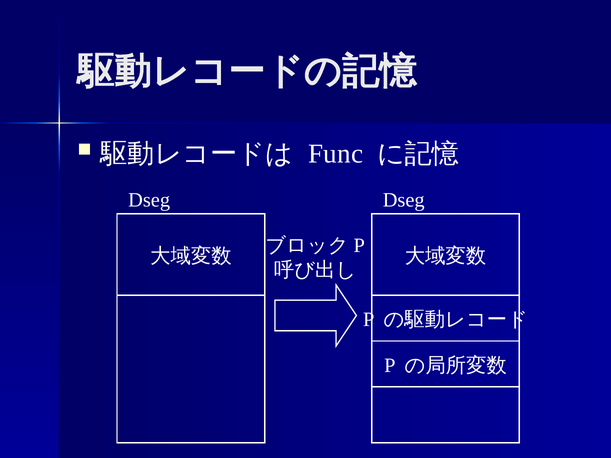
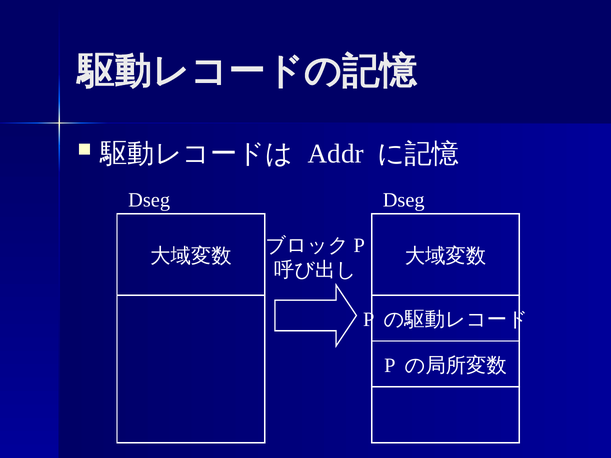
Func: Func -> Addr
